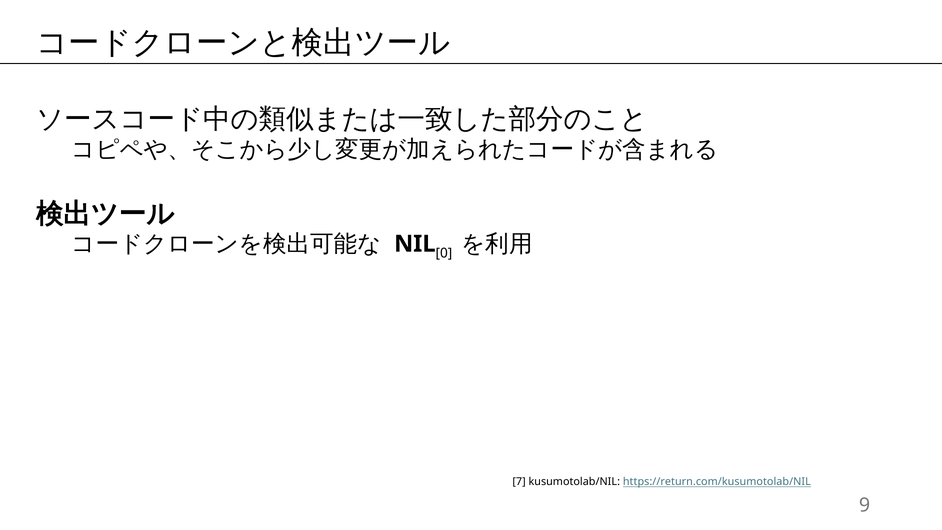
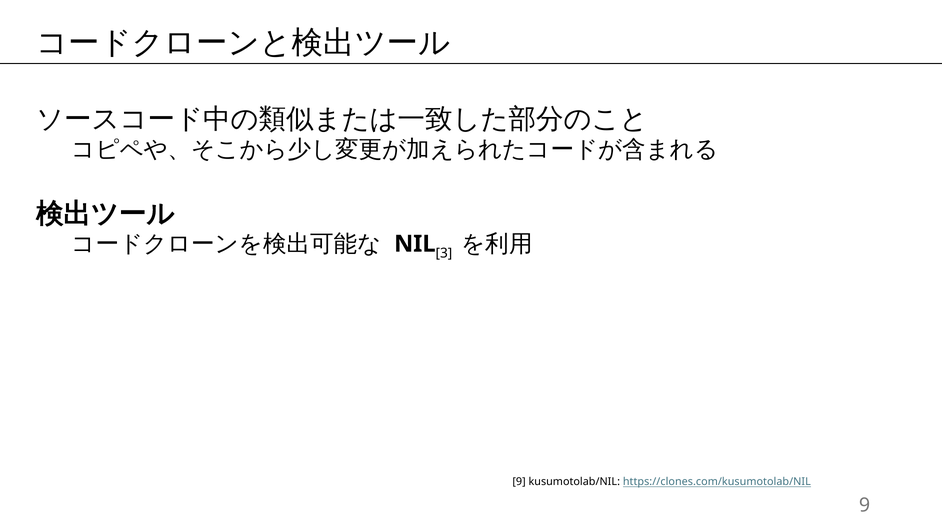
0: 0 -> 3
7 at (519, 482): 7 -> 9
https://return.com/kusumotolab/NIL: https://return.com/kusumotolab/NIL -> https://clones.com/kusumotolab/NIL
